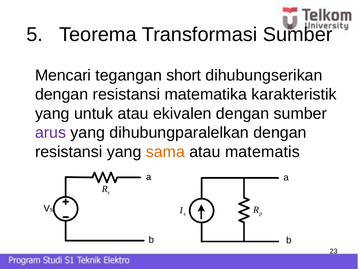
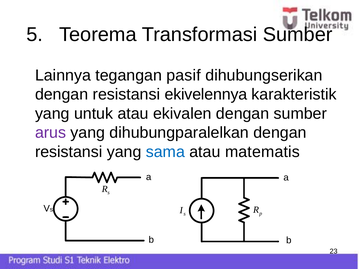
Mencari: Mencari -> Lainnya
short: short -> pasif
matematika: matematika -> ekivelennya
sama colour: orange -> blue
